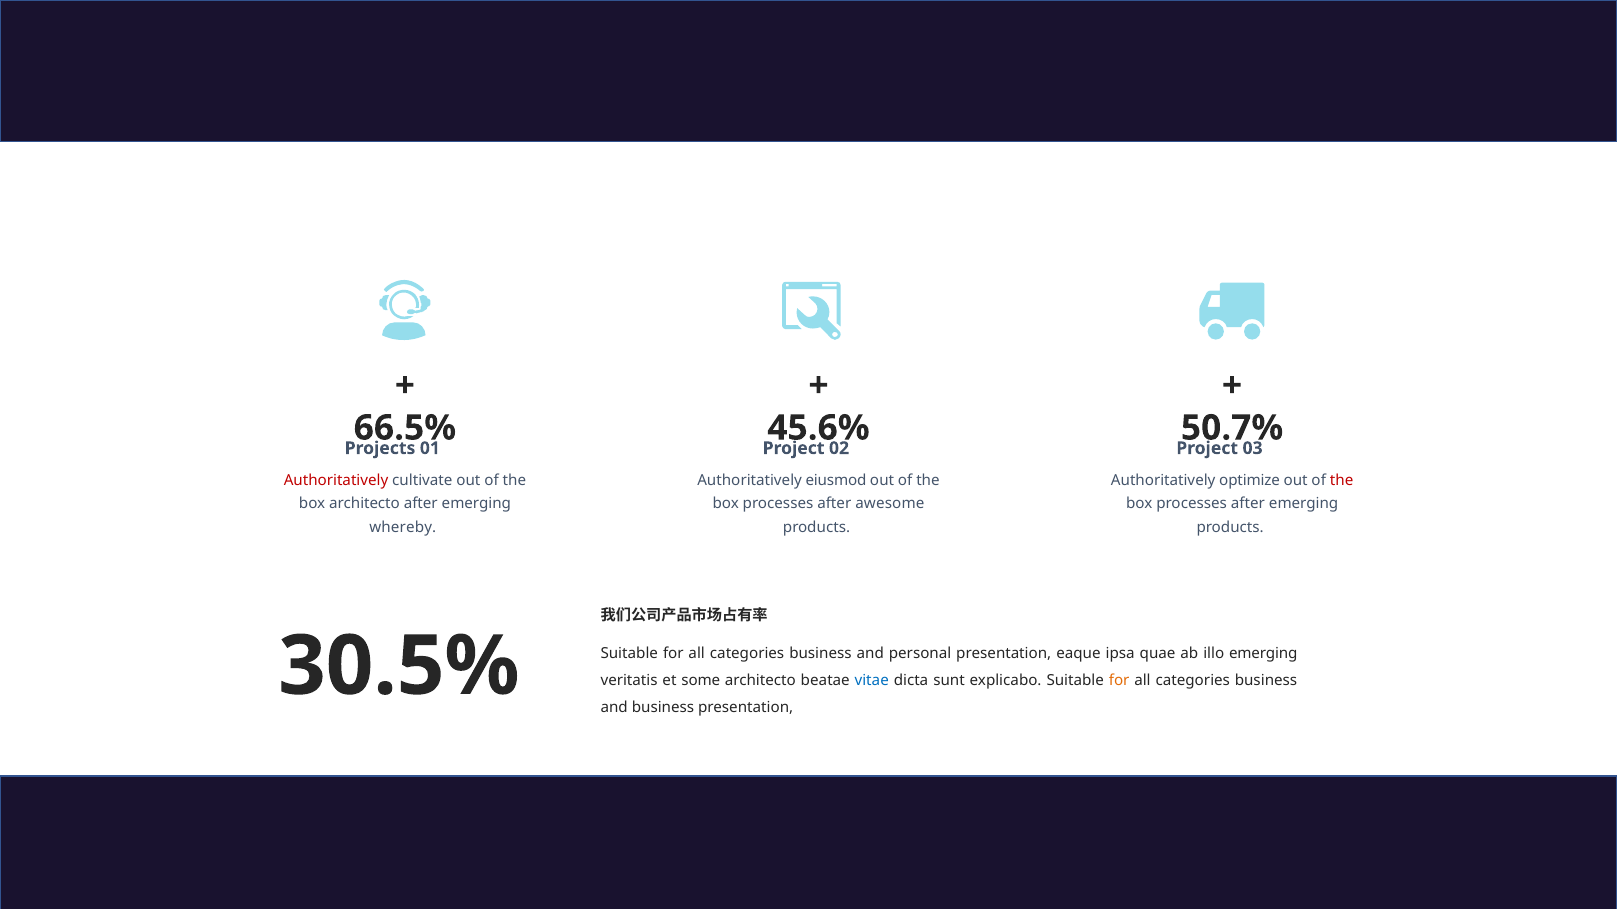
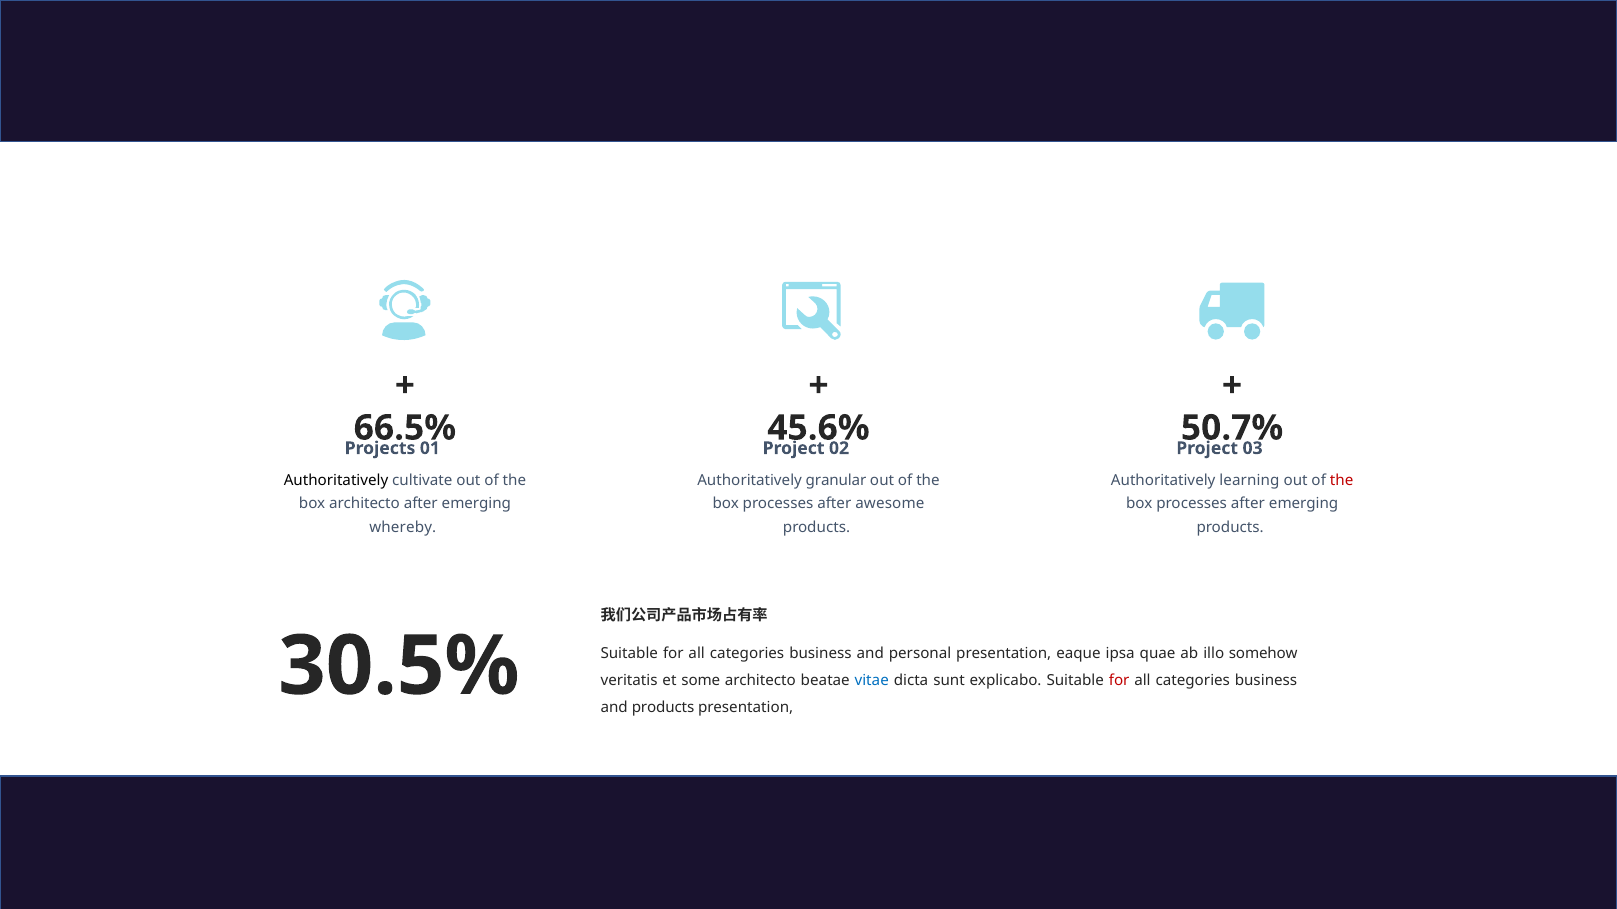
Authoritatively at (336, 480) colour: red -> black
eiusmod: eiusmod -> granular
optimize: optimize -> learning
illo emerging: emerging -> somehow
for at (1119, 681) colour: orange -> red
and business: business -> products
